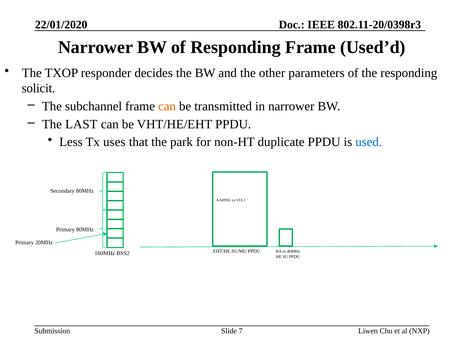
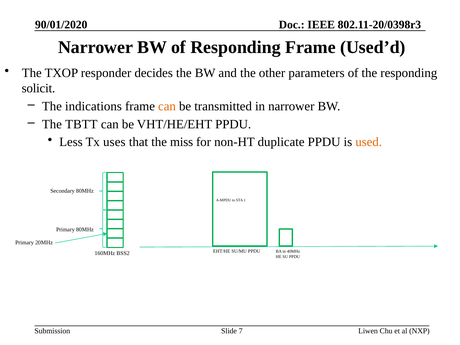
22/01/2020: 22/01/2020 -> 90/01/2020
subchannel: subchannel -> indications
LAST: LAST -> TBTT
park: park -> miss
used colour: blue -> orange
